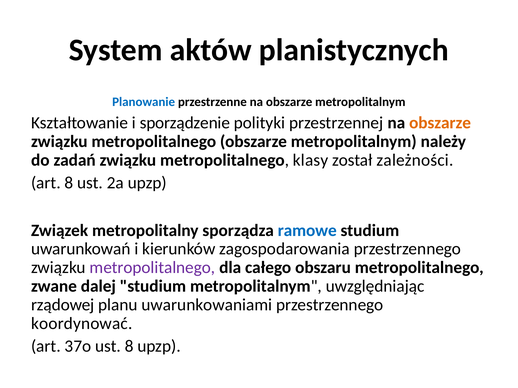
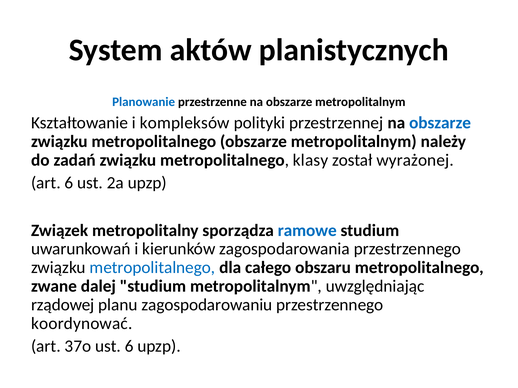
sporządzenie: sporządzenie -> kompleksów
obszarze at (440, 123) colour: orange -> blue
zależności: zależności -> wyrażonej
art 8: 8 -> 6
metropolitalnego at (152, 268) colour: purple -> blue
uwarunkowaniami: uwarunkowaniami -> zagospodarowaniu
ust 8: 8 -> 6
